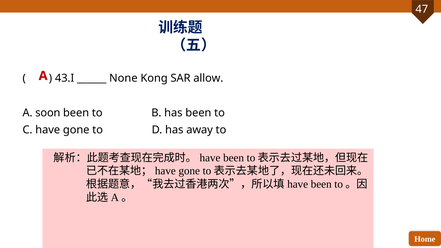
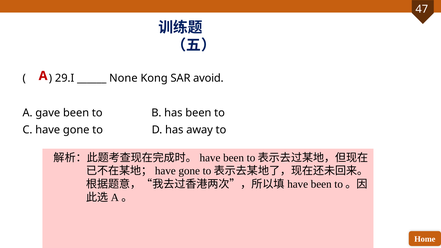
43.I: 43.I -> 29.I
allow: allow -> avoid
soon: soon -> gave
